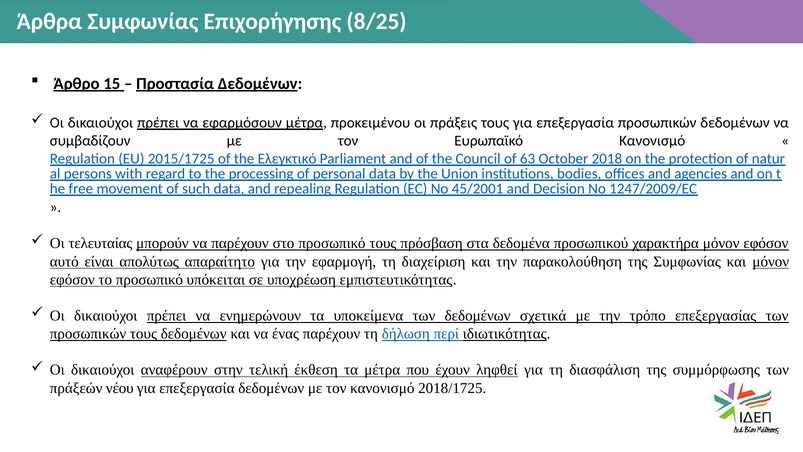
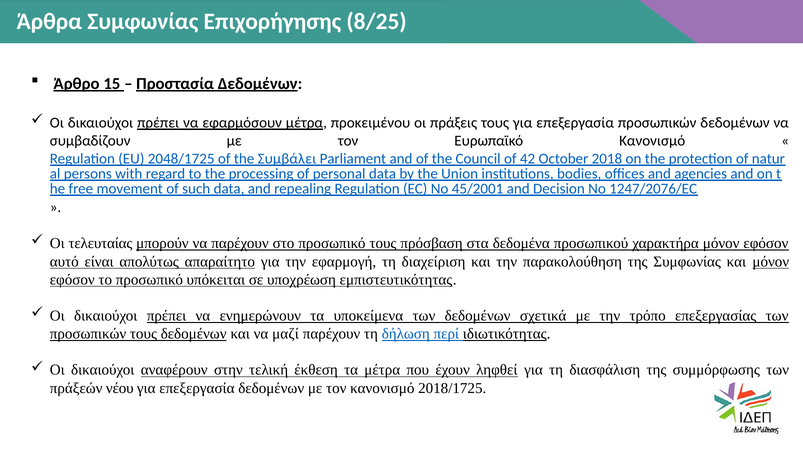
2015/1725: 2015/1725 -> 2048/1725
Ελεγκτικό: Ελεγκτικό -> Συμβάλει
63: 63 -> 42
1247/2009/EC: 1247/2009/EC -> 1247/2076/EC
ένας: ένας -> μαζί
